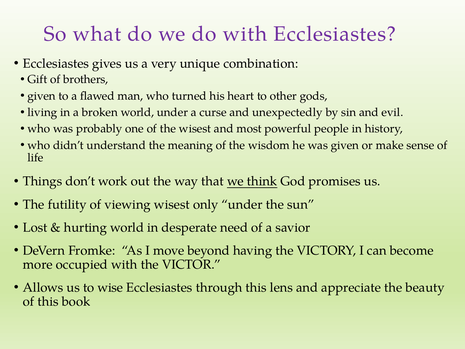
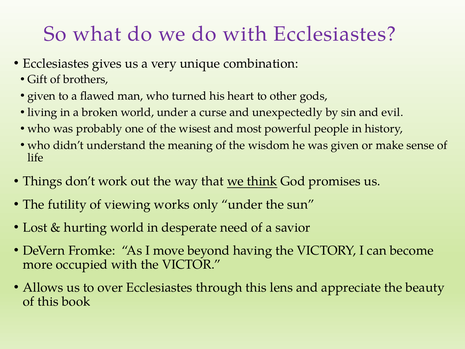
viewing wisest: wisest -> works
wise: wise -> over
